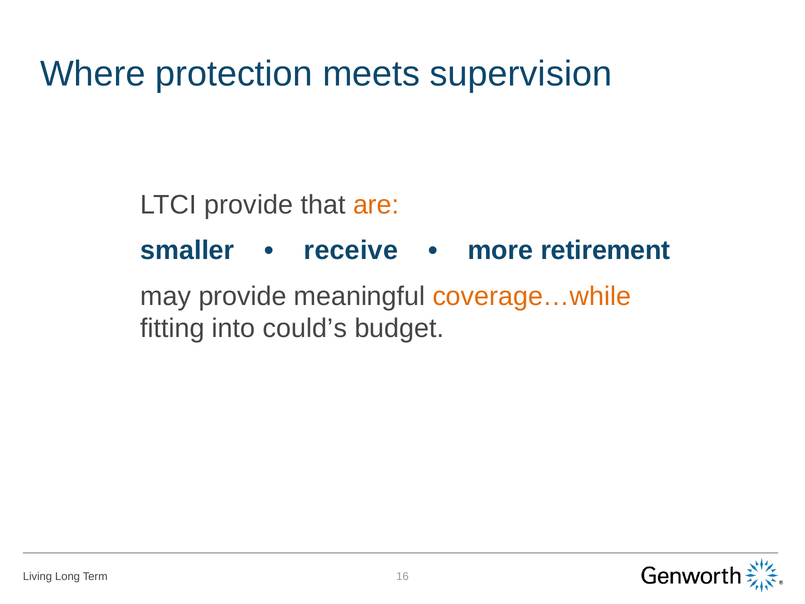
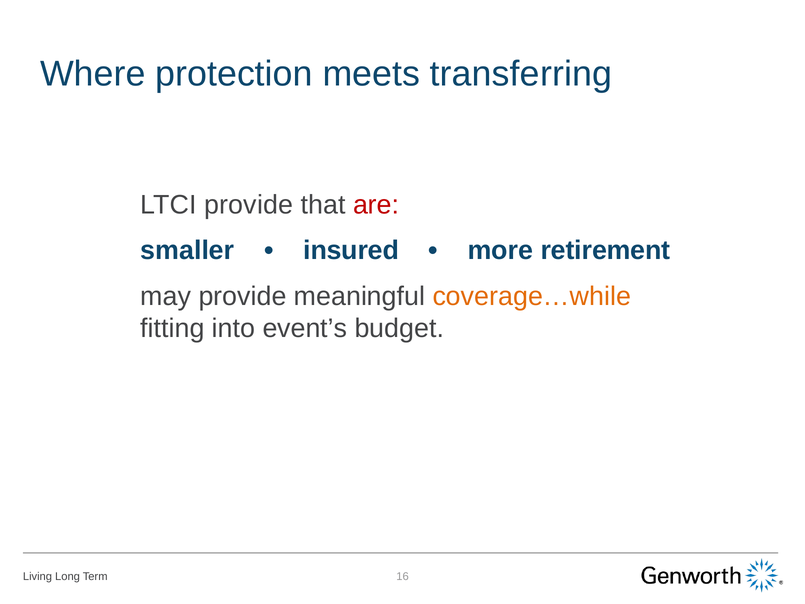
supervision: supervision -> transferring
are colour: orange -> red
receive: receive -> insured
could’s: could’s -> event’s
